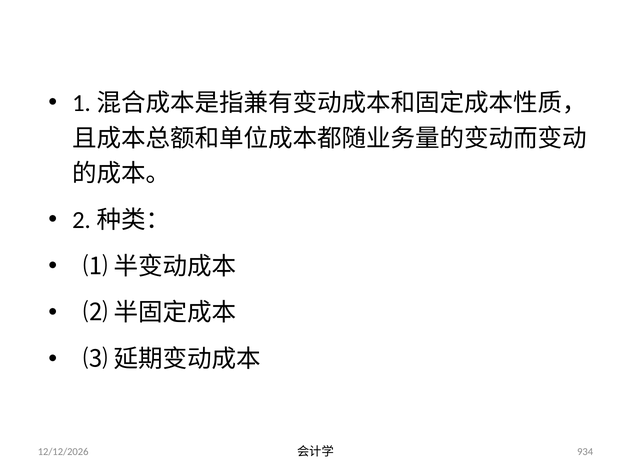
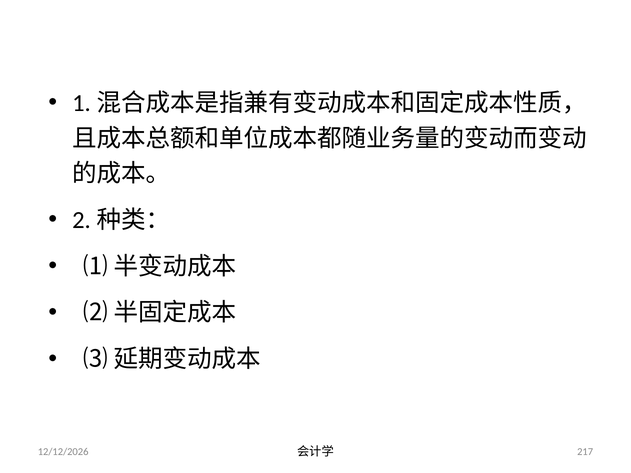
934: 934 -> 217
